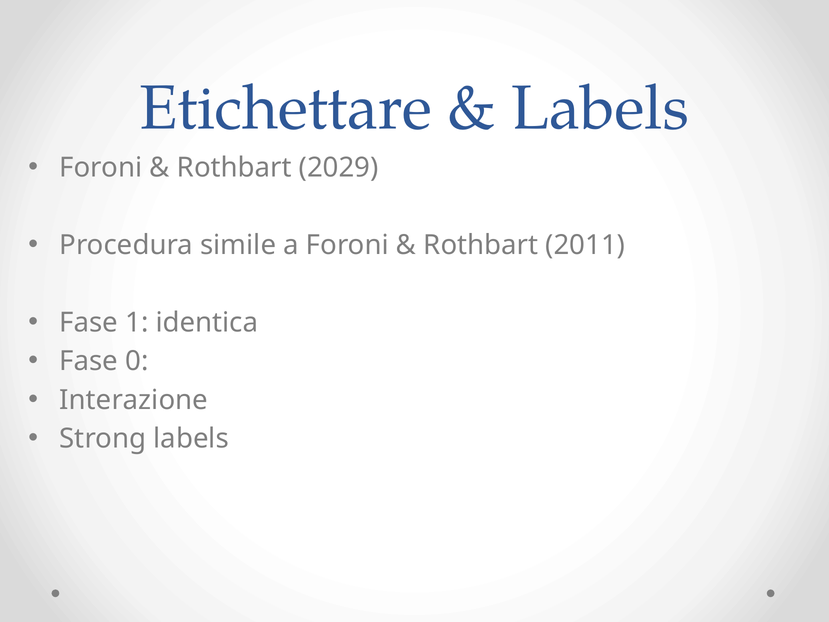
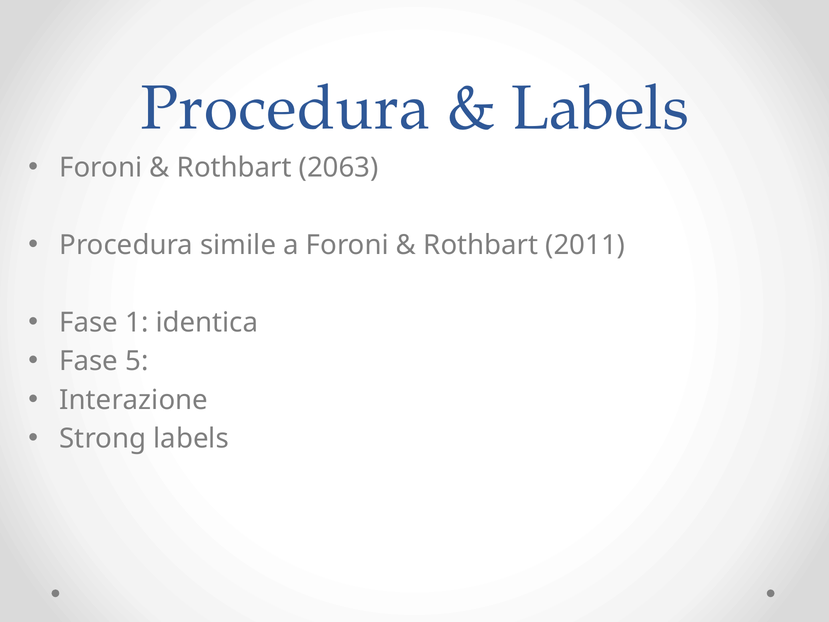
Etichettare at (286, 108): Etichettare -> Procedura
2029: 2029 -> 2063
0: 0 -> 5
